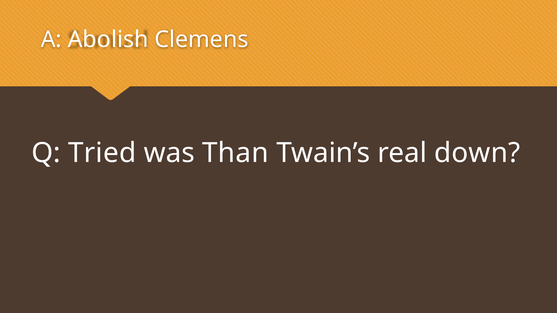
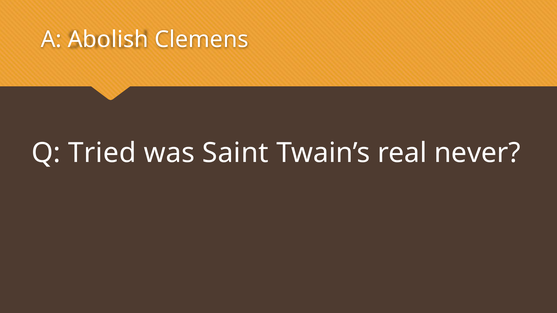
Than: Than -> Saint
down: down -> never
